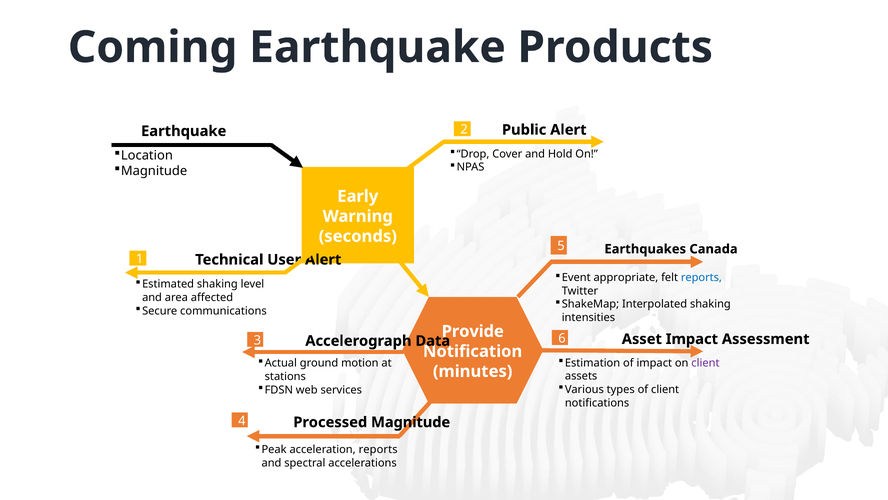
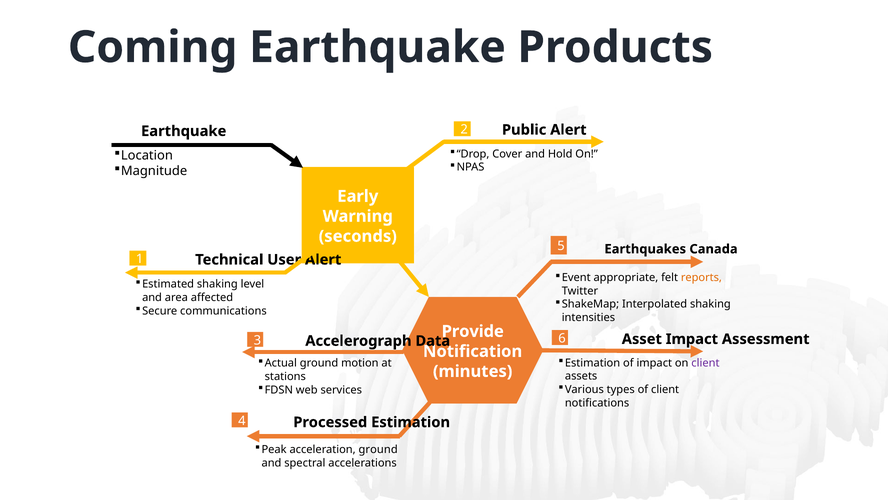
reports at (701, 277) colour: blue -> orange
Processed Magnitude: Magnitude -> Estimation
acceleration reports: reports -> ground
